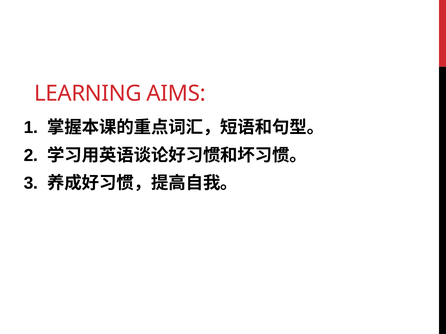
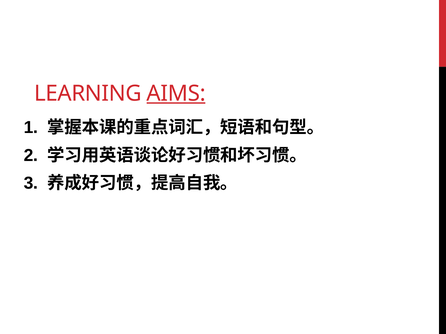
AIMS underline: none -> present
